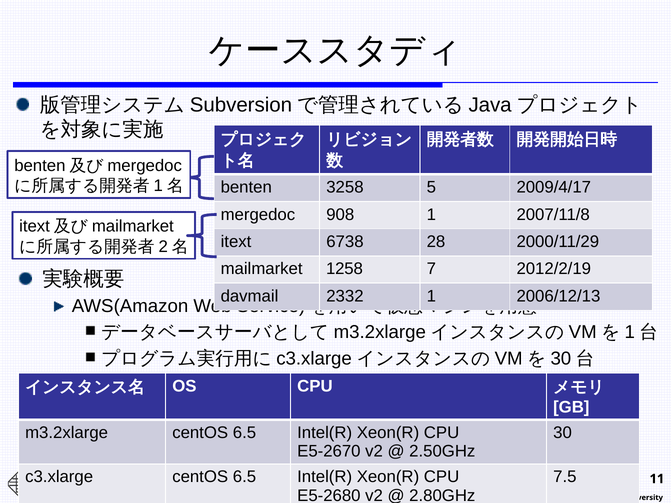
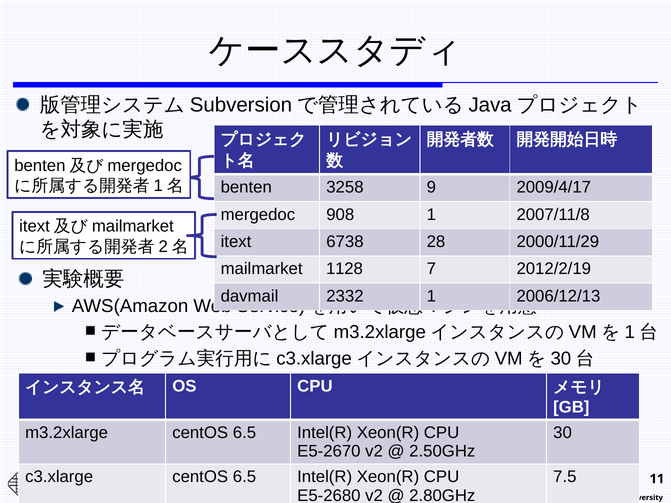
5: 5 -> 9
1258: 1258 -> 1128
